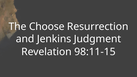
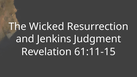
Choose: Choose -> Wicked
98:11-15: 98:11-15 -> 61:11-15
